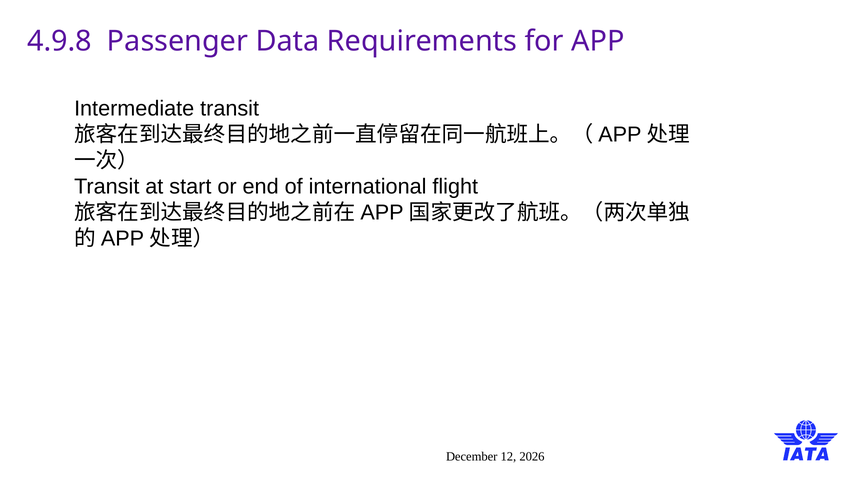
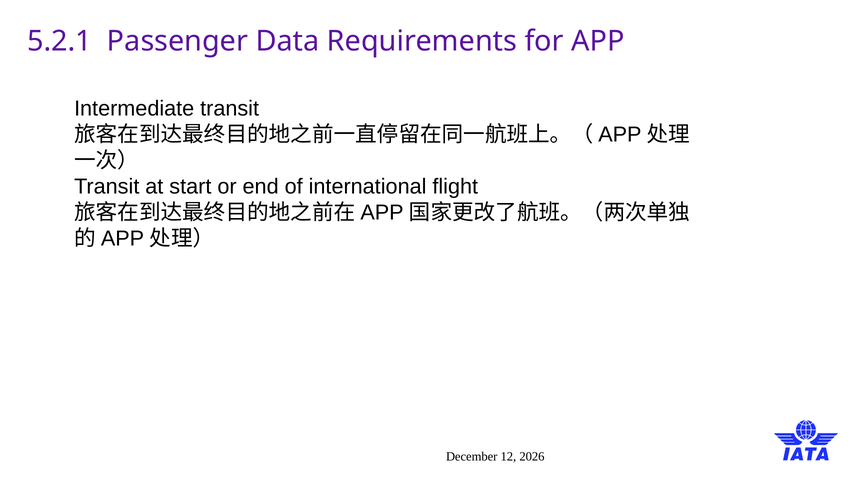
4.9.8: 4.9.8 -> 5.2.1
